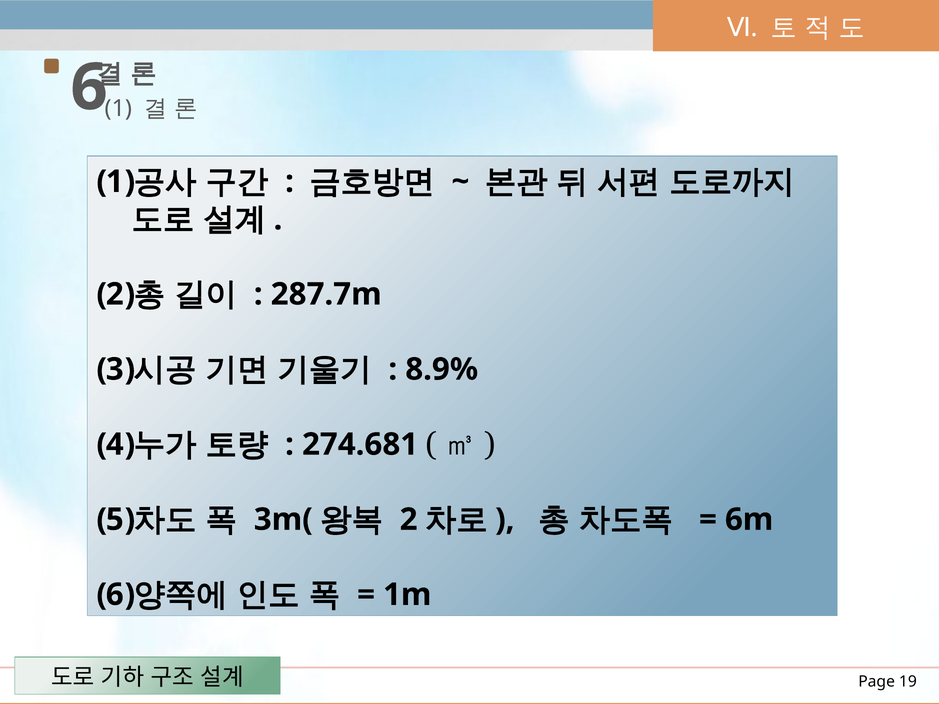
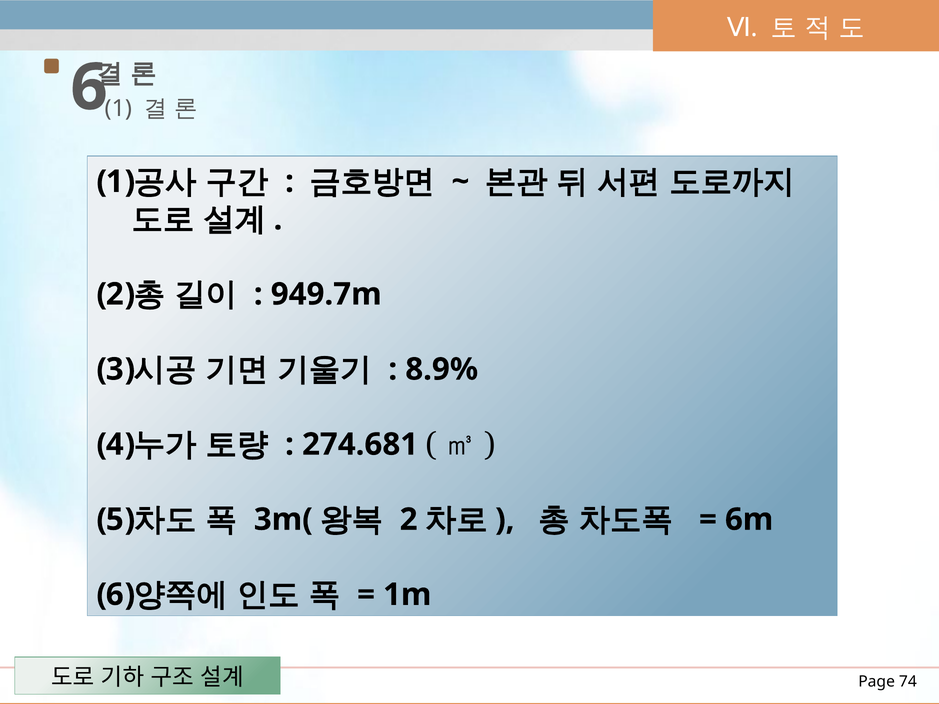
287.7m: 287.7m -> 949.7m
19: 19 -> 74
